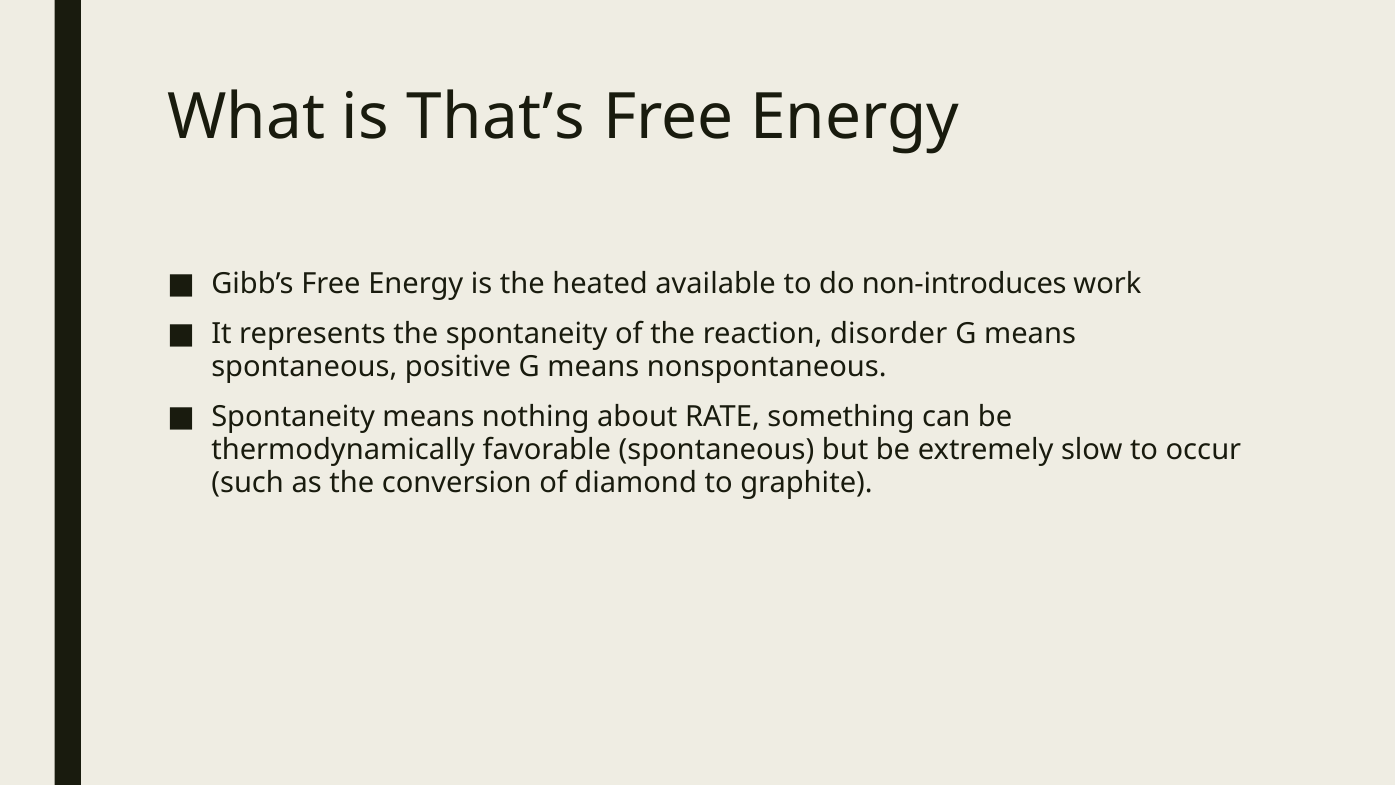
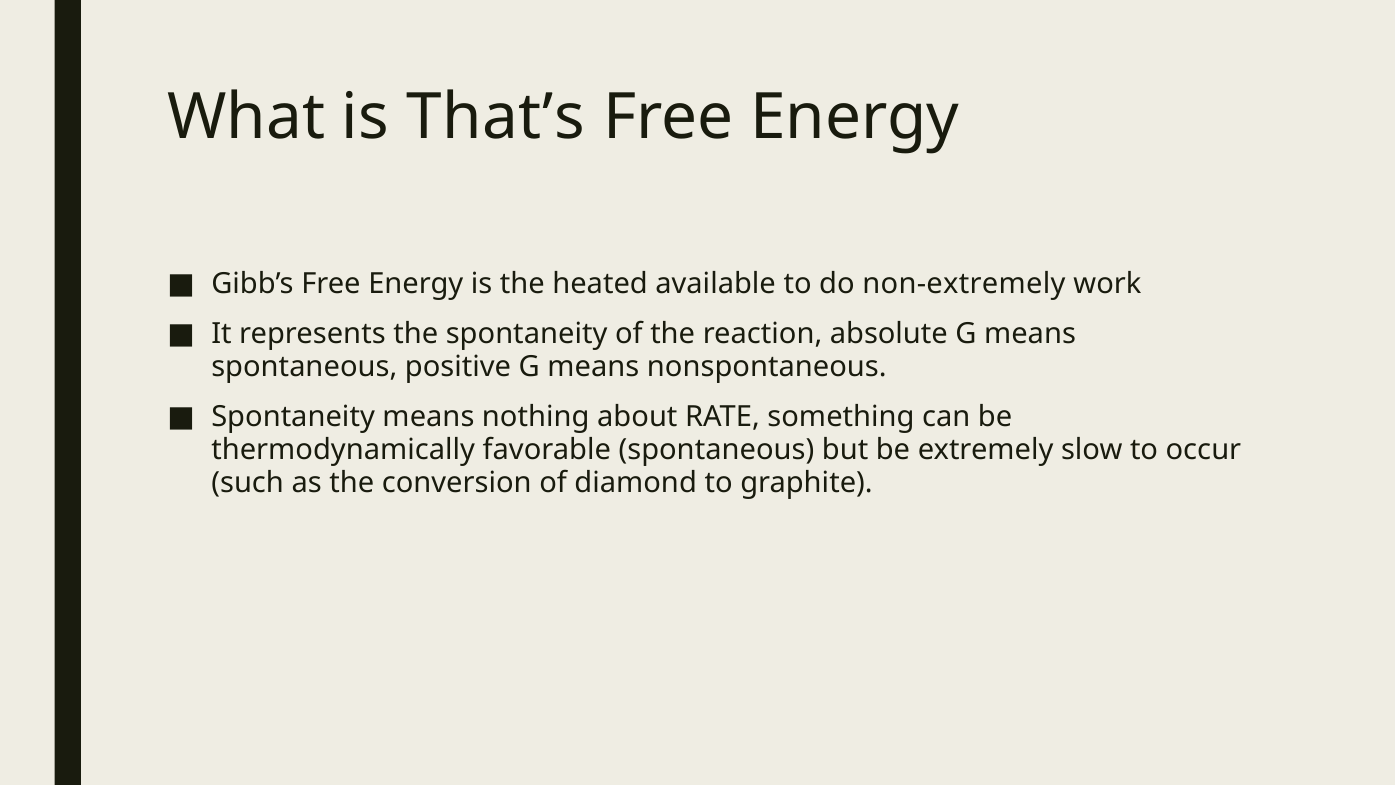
non-introduces: non-introduces -> non-extremely
disorder: disorder -> absolute
